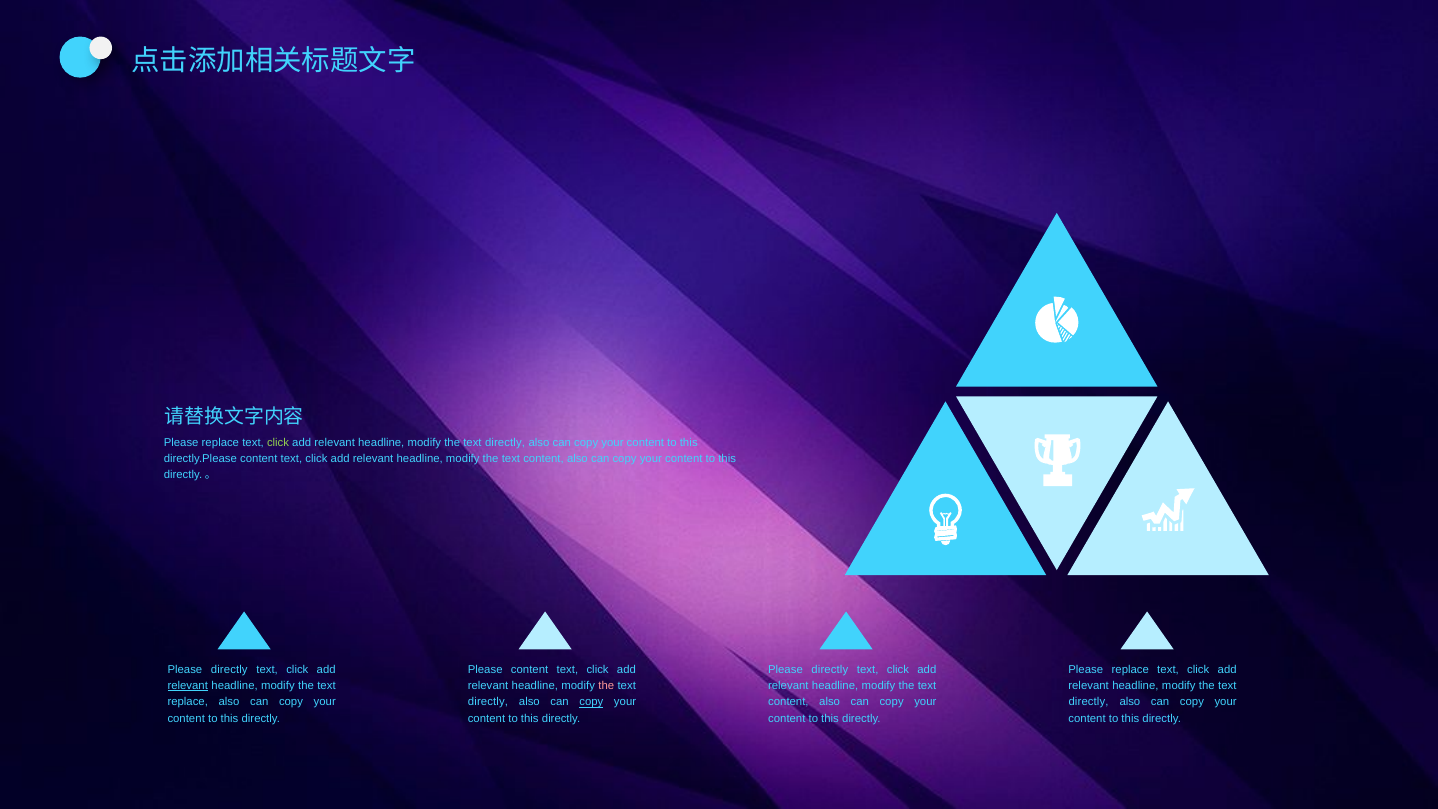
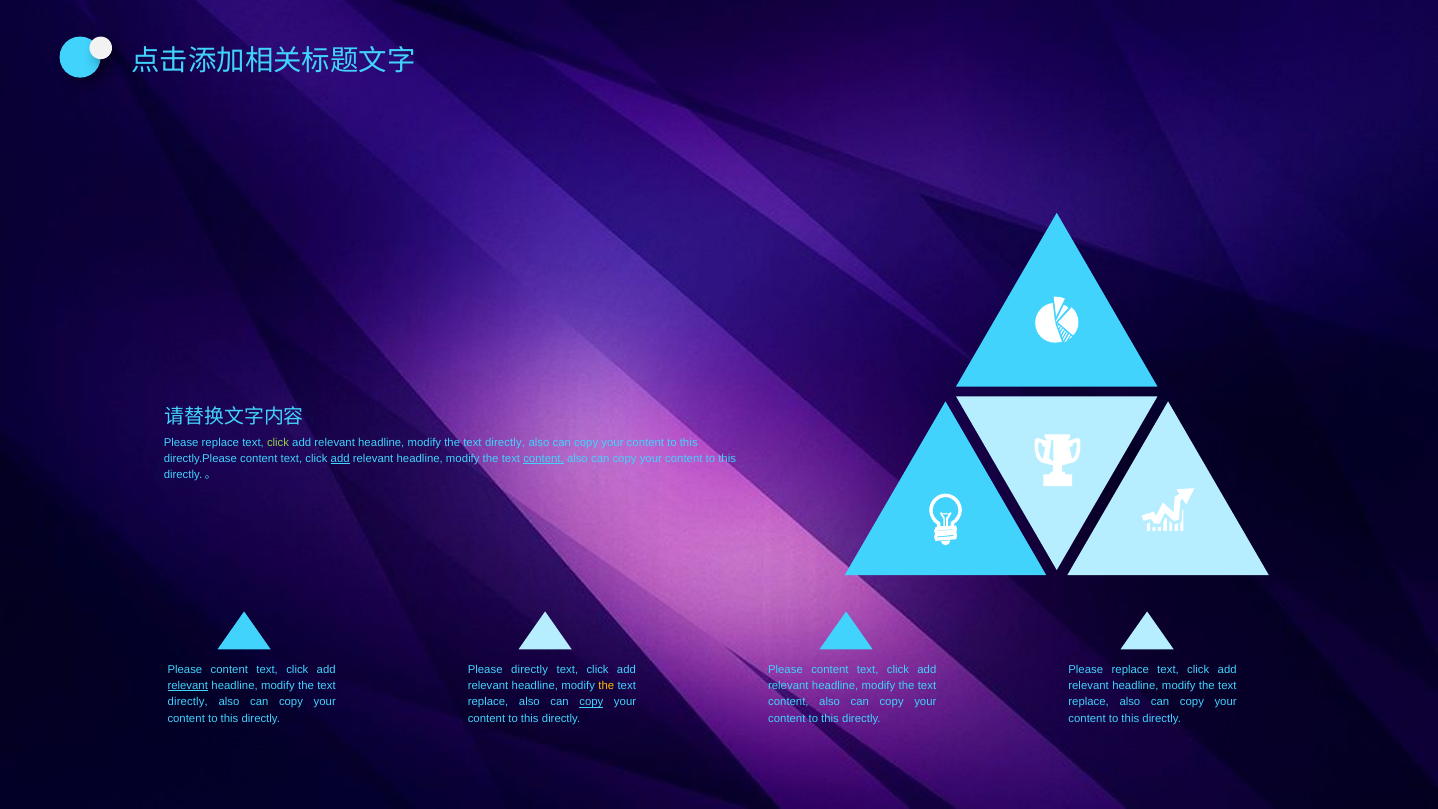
add at (340, 459) underline: none -> present
content at (544, 459) underline: none -> present
directly at (229, 669): directly -> content
Please content: content -> directly
directly at (830, 669): directly -> content
the at (606, 686) colour: pink -> yellow
replace at (188, 702): replace -> directly
directly at (488, 702): directly -> replace
directly at (1089, 702): directly -> replace
